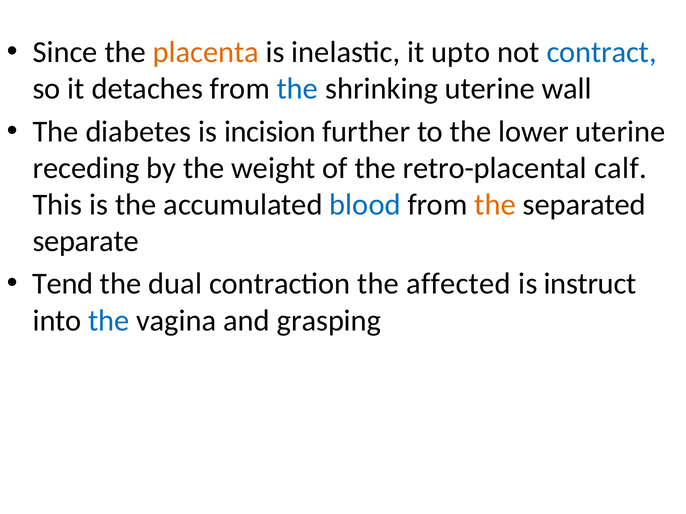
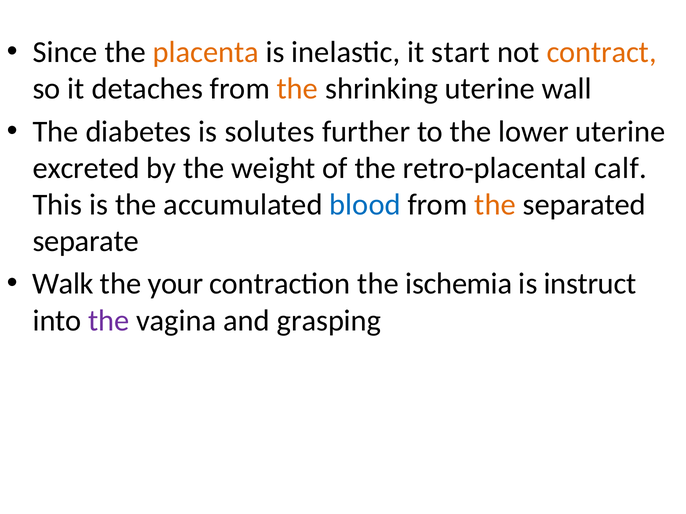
upto: upto -> start
contract colour: blue -> orange
the at (297, 89) colour: blue -> orange
incision: incision -> solutes
receding: receding -> excreted
Tend: Tend -> Walk
dual: dual -> your
affected: affected -> ischemia
the at (109, 321) colour: blue -> purple
